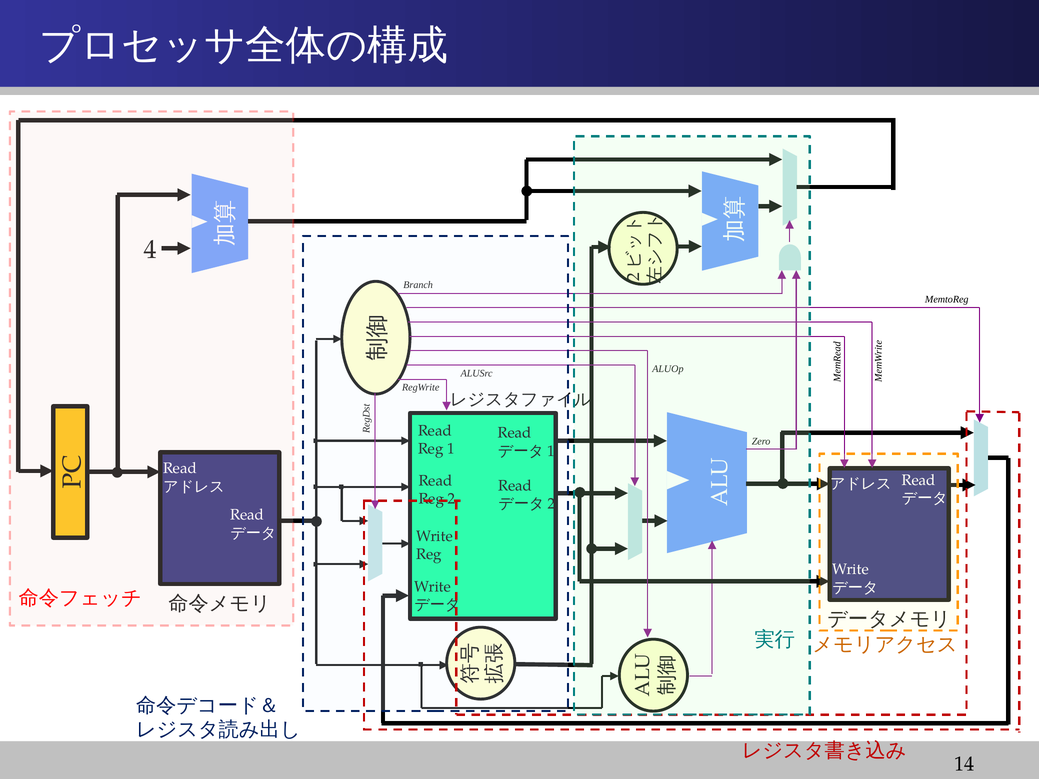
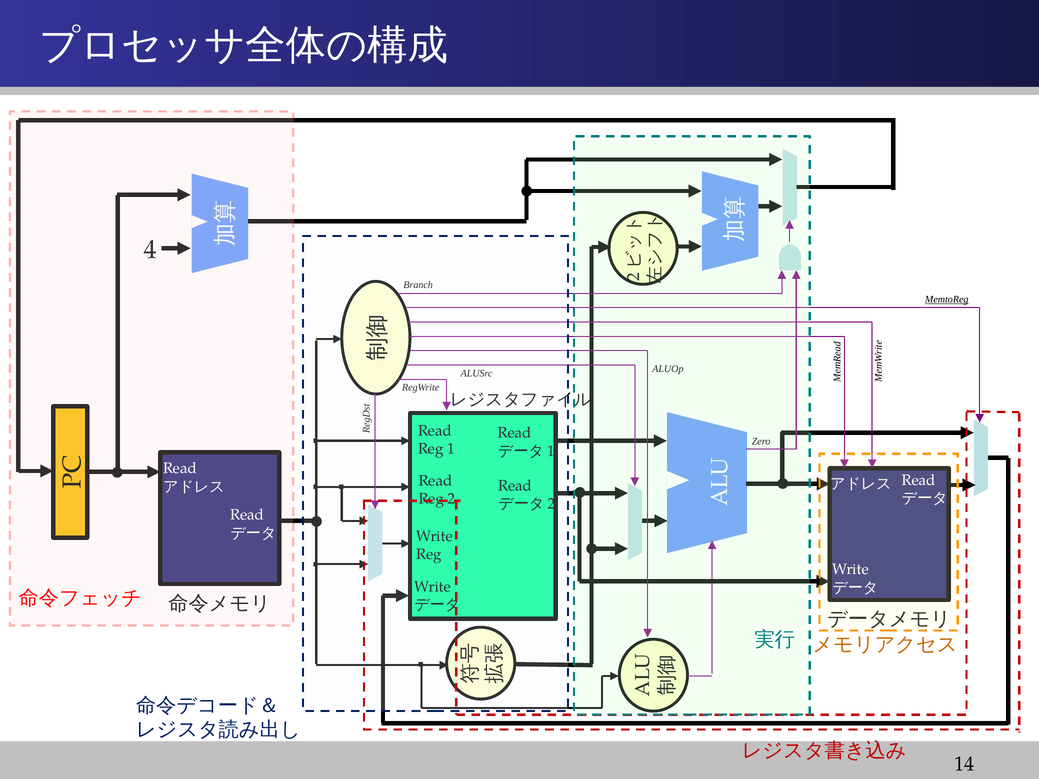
MemtoReg underline: none -> present
